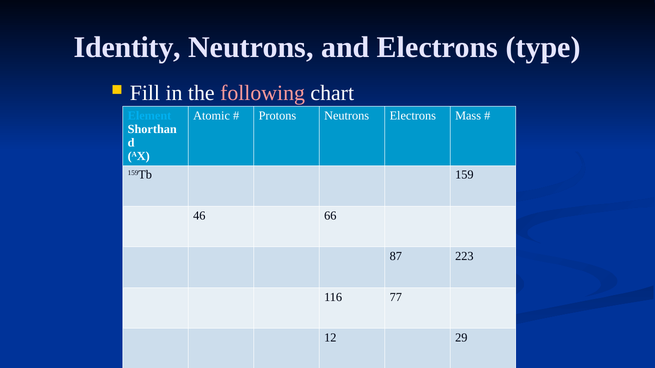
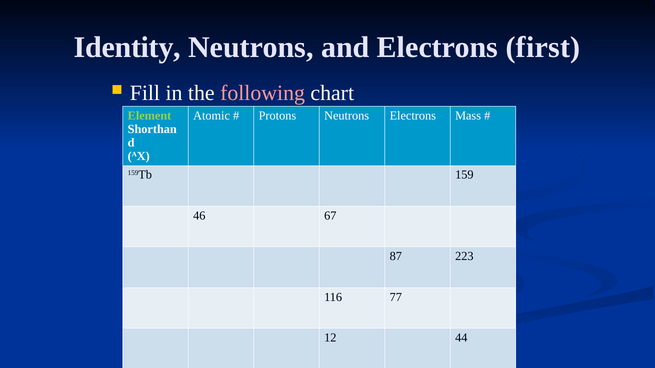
type: type -> first
Element colour: light blue -> light green
66: 66 -> 67
29: 29 -> 44
